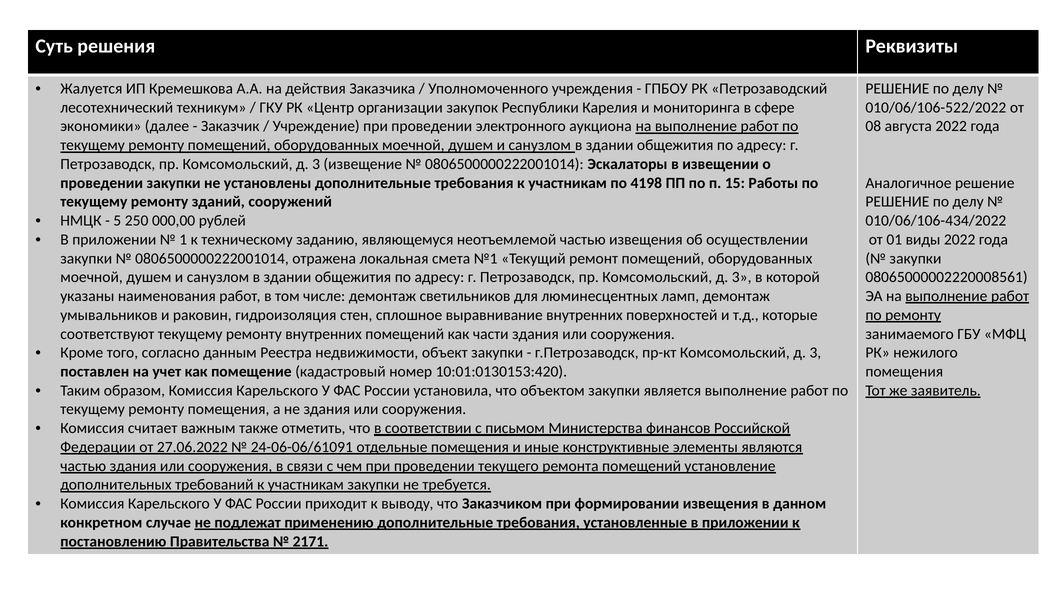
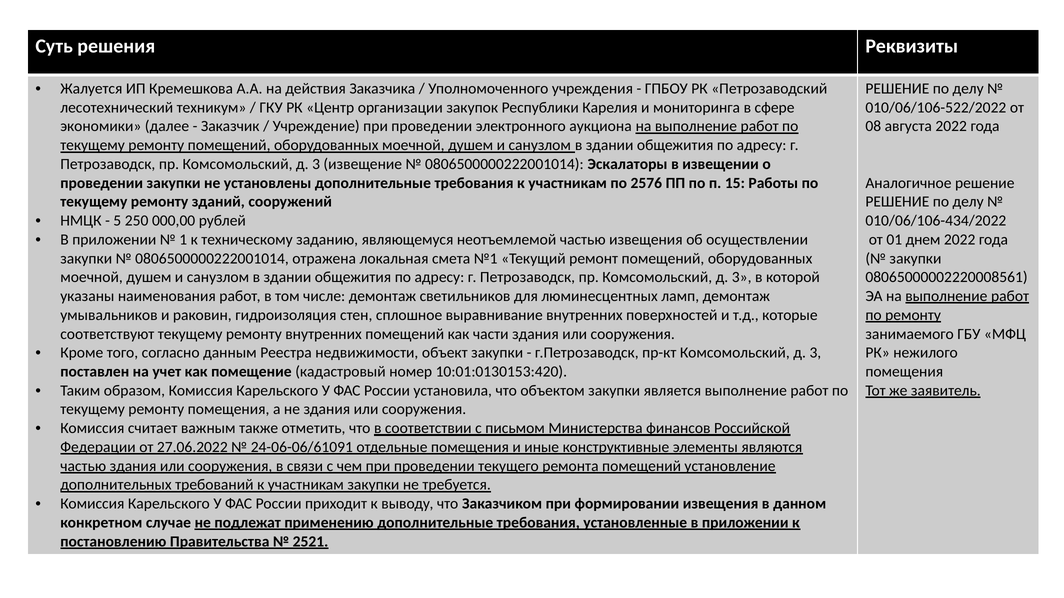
4198: 4198 -> 2576
виды: виды -> днем
2171: 2171 -> 2521
